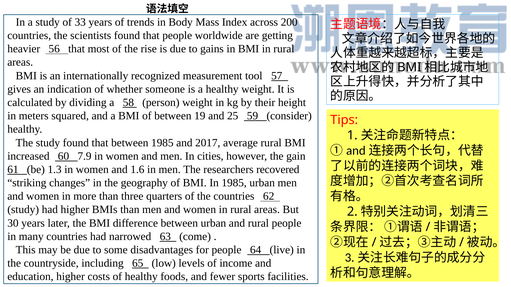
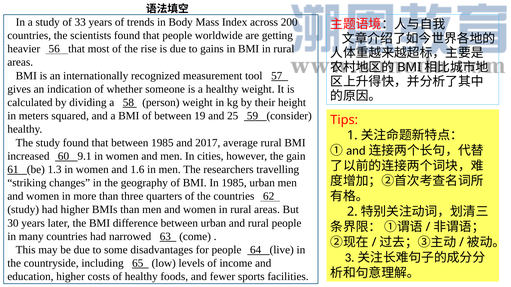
7.9: 7.9 -> 9.1
recovered: recovered -> travelling
